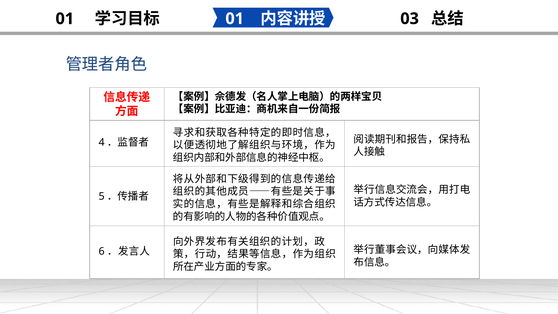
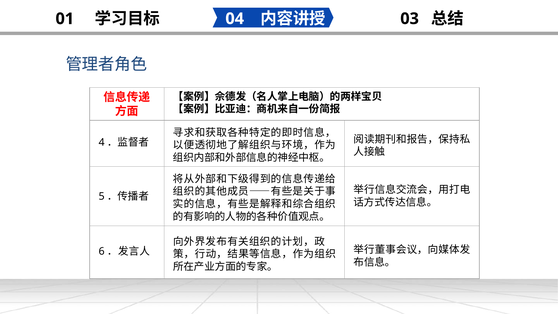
01 at (235, 19): 01 -> 04
